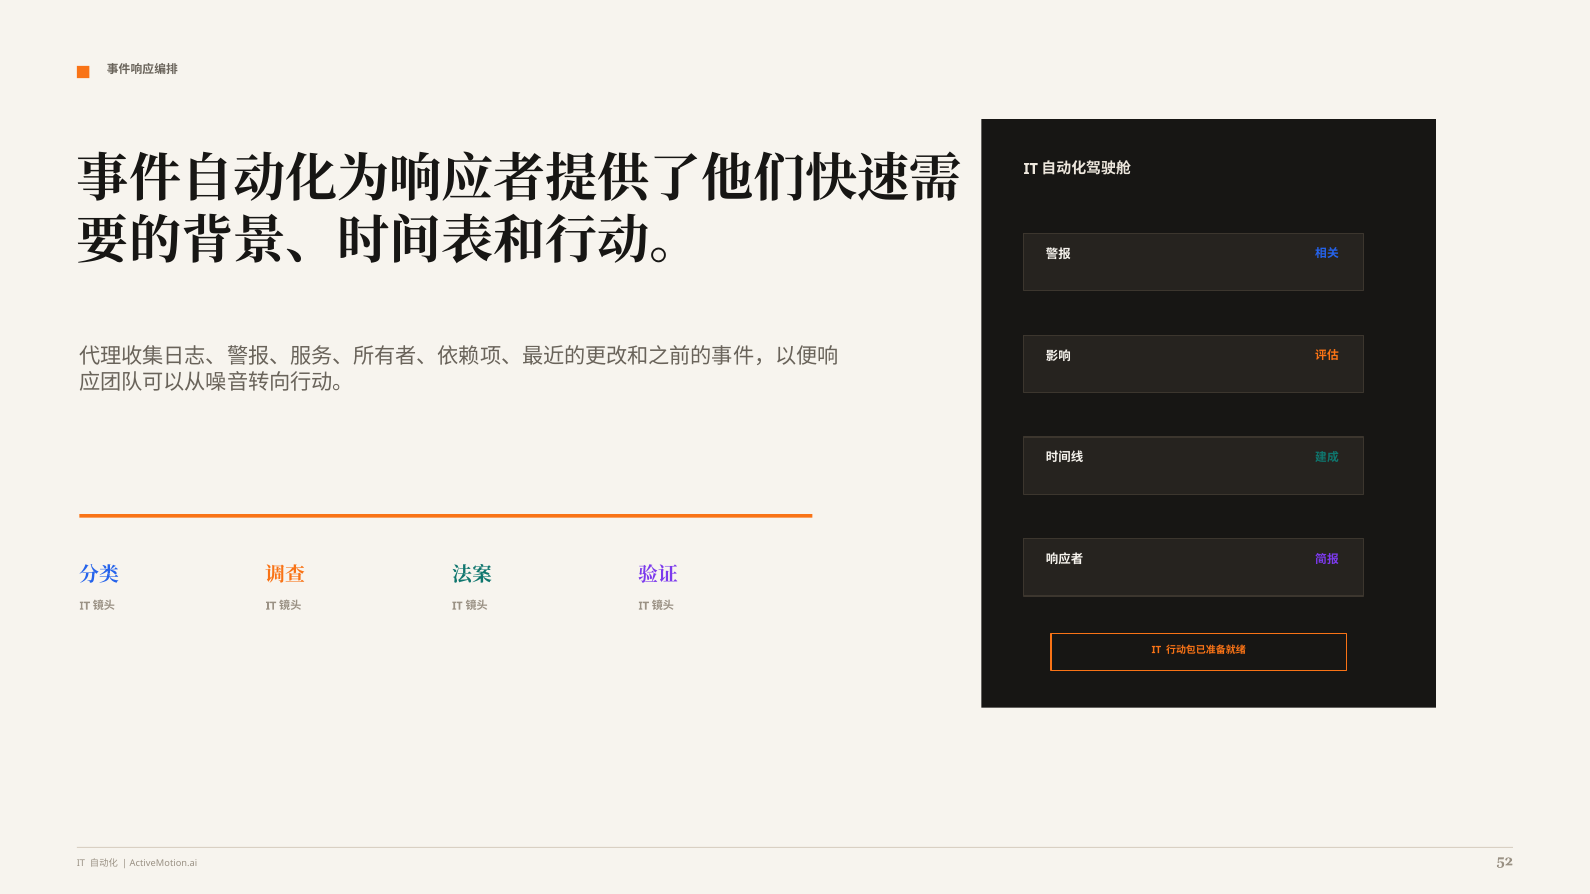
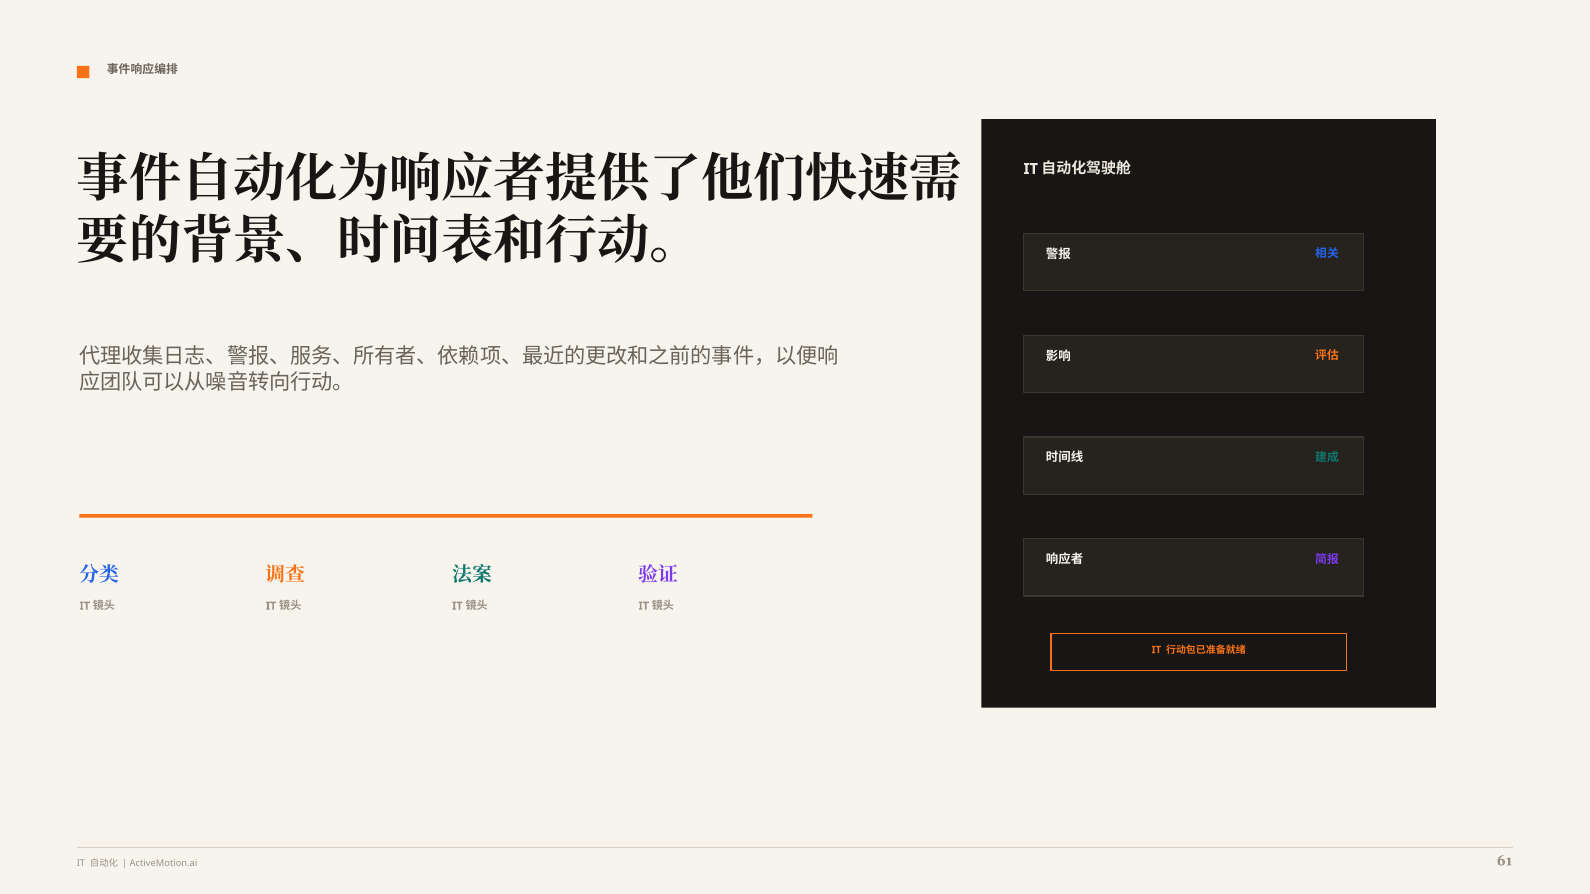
52: 52 -> 61
